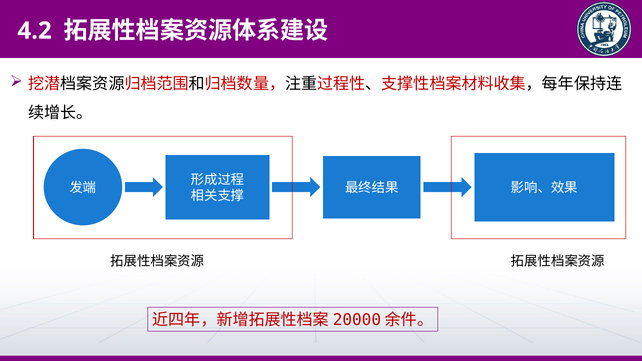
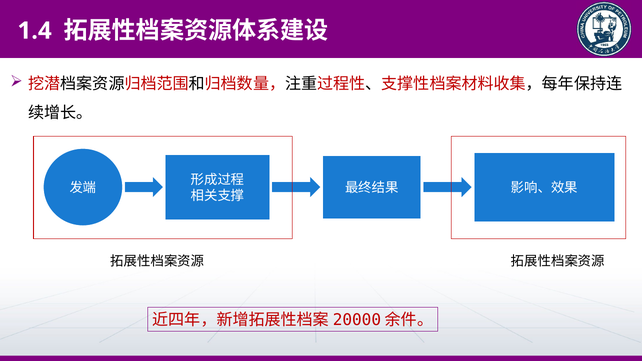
4.2: 4.2 -> 1.4
